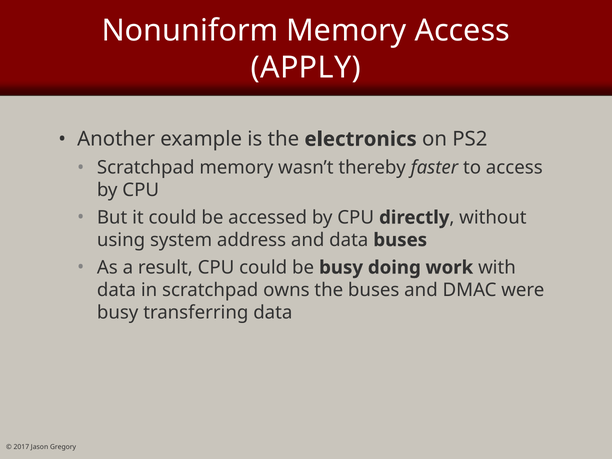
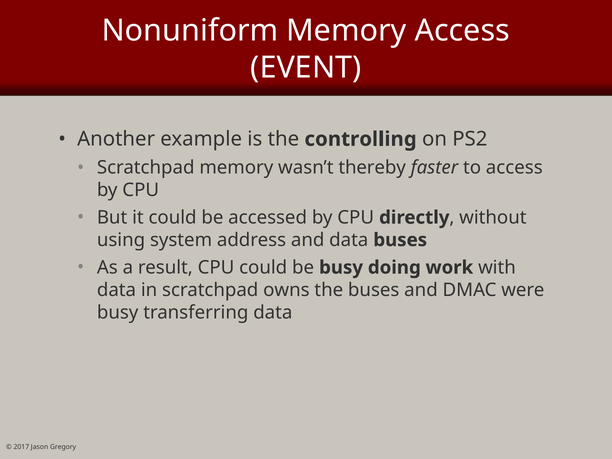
APPLY: APPLY -> EVENT
electronics: electronics -> controlling
